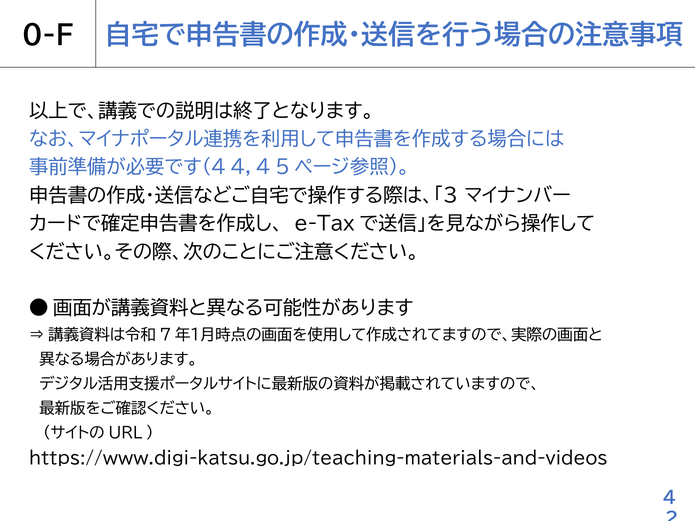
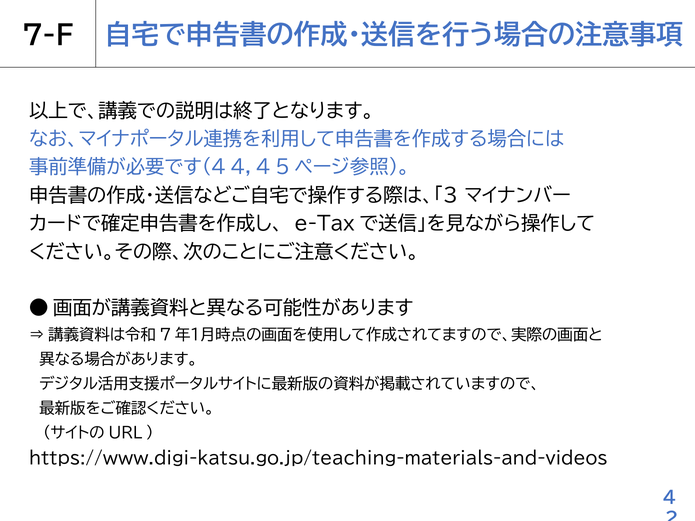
0-F: 0-F -> 7-F
